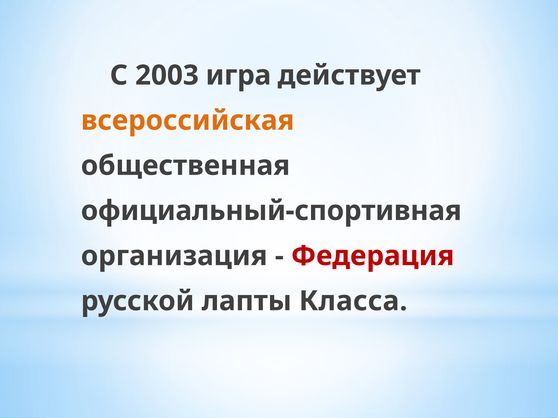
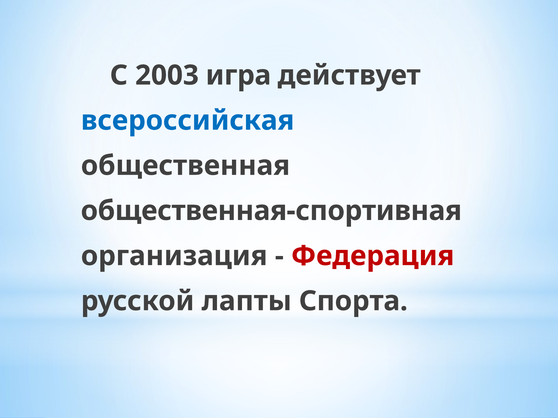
всероссийская colour: orange -> blue
официальный-спортивная: официальный-спортивная -> общественная-спортивная
Класса: Класса -> Спорта
